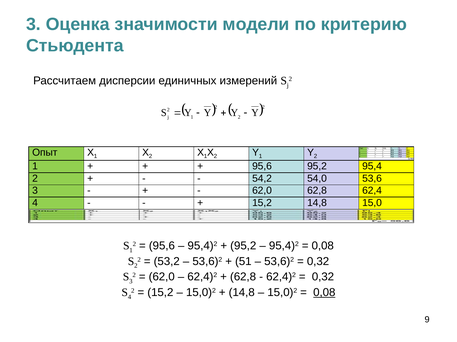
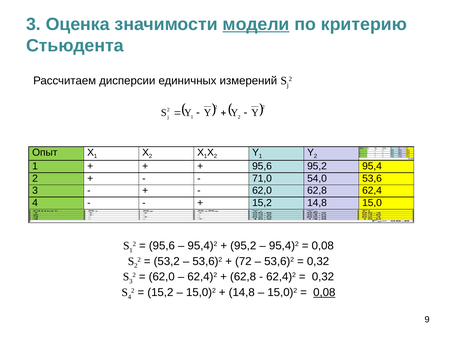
модели underline: none -> present
54,2: 54,2 -> 71,0
51: 51 -> 72
